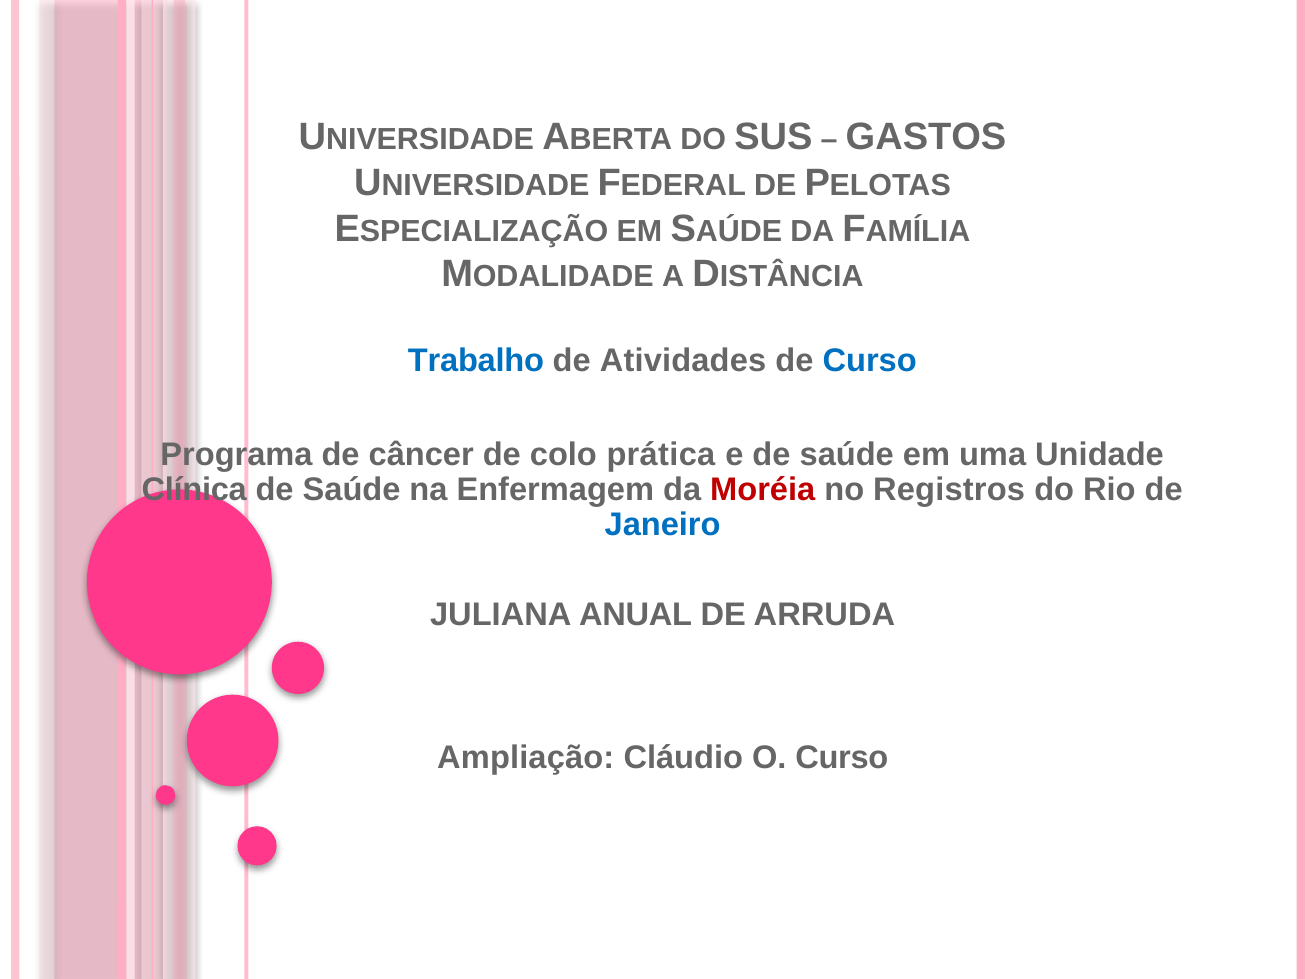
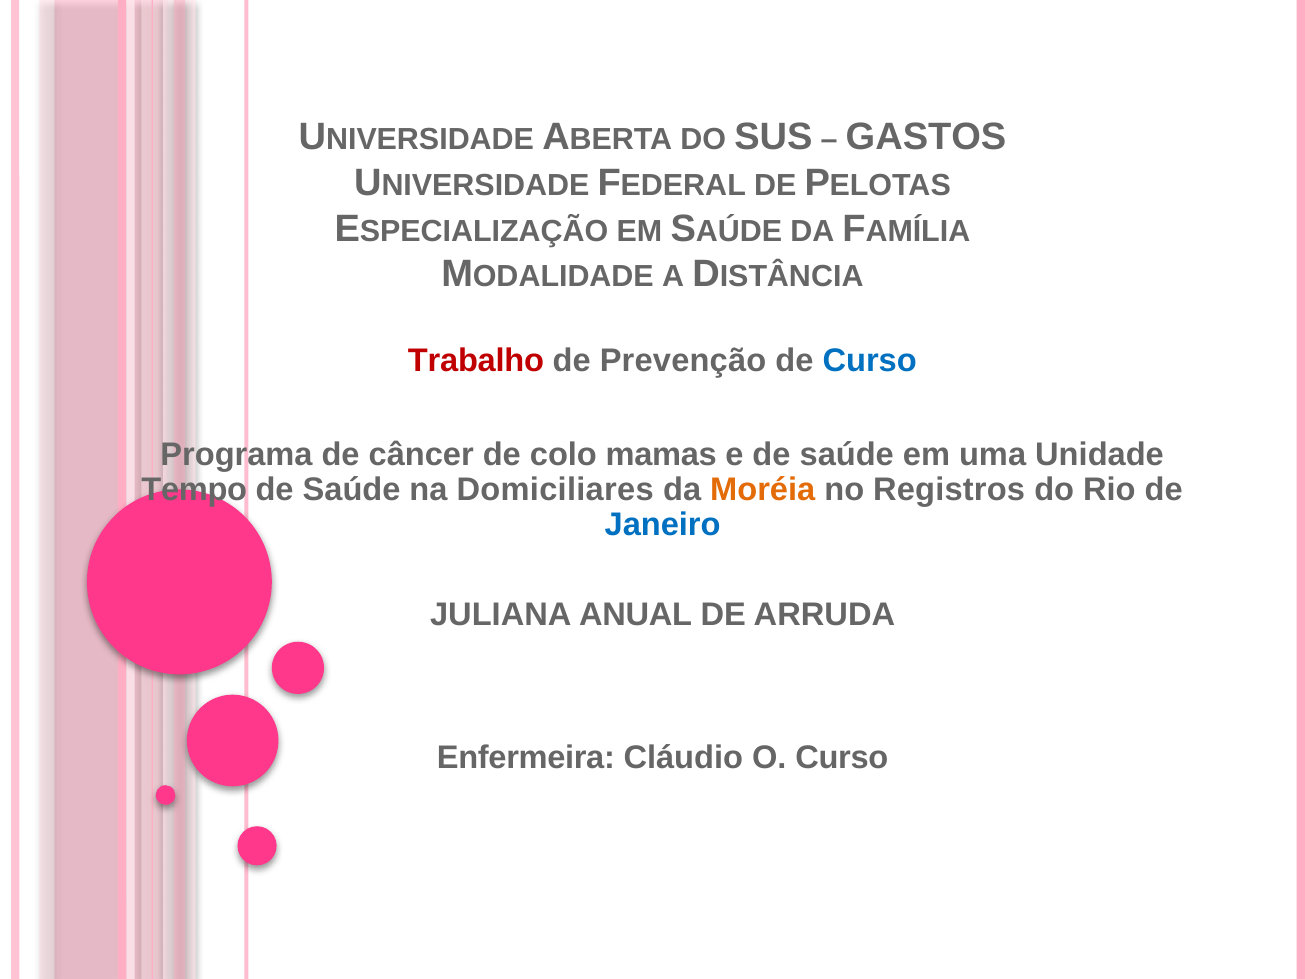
Trabalho colour: blue -> red
Atividades: Atividades -> Prevenção
prática: prática -> mamas
Clínica: Clínica -> Tempo
Enfermagem: Enfermagem -> Domiciliares
Moréia colour: red -> orange
Ampliação: Ampliação -> Enfermeira
